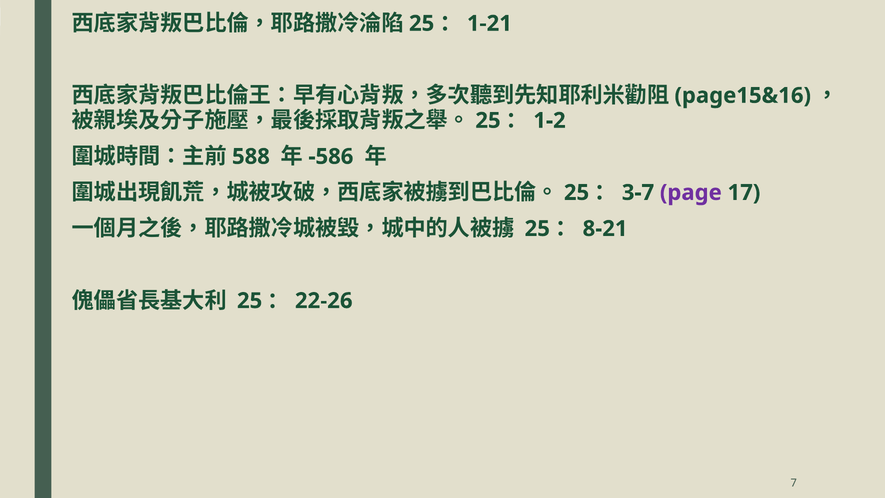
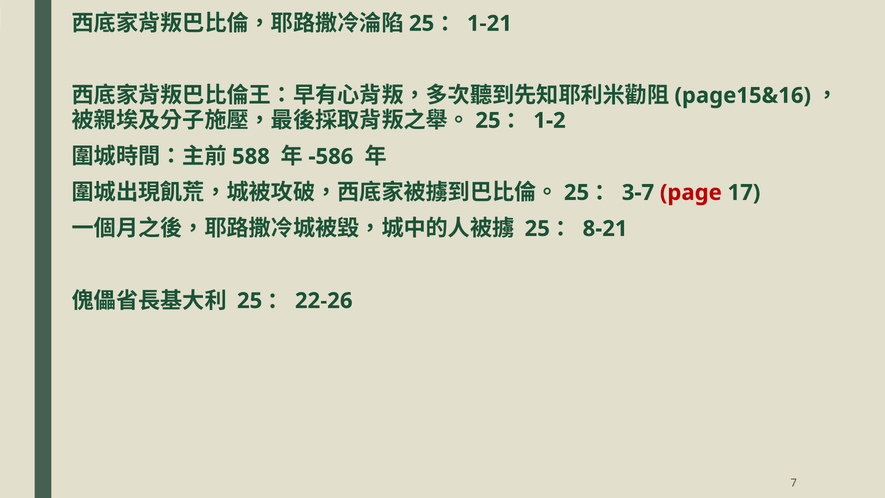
page colour: purple -> red
